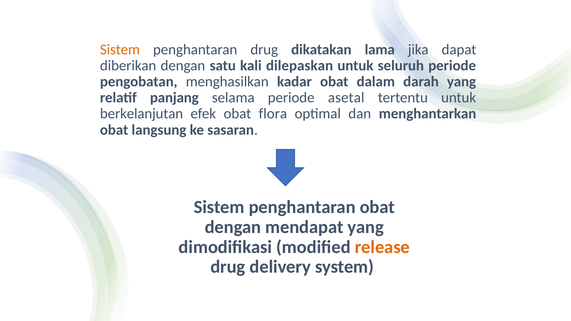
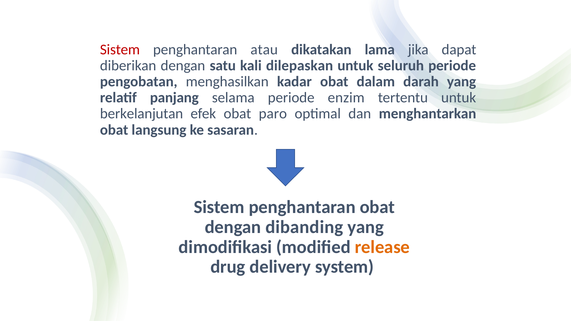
Sistem at (120, 50) colour: orange -> red
penghantaran drug: drug -> atau
asetal: asetal -> enzim
flora: flora -> paro
mendapat: mendapat -> dibanding
